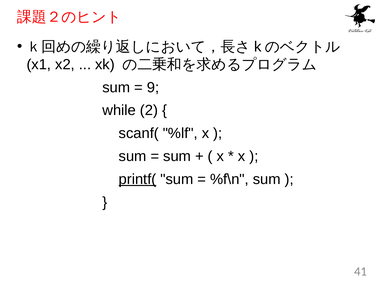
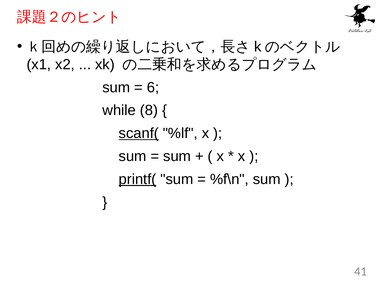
9: 9 -> 6
2: 2 -> 8
scanf( underline: none -> present
